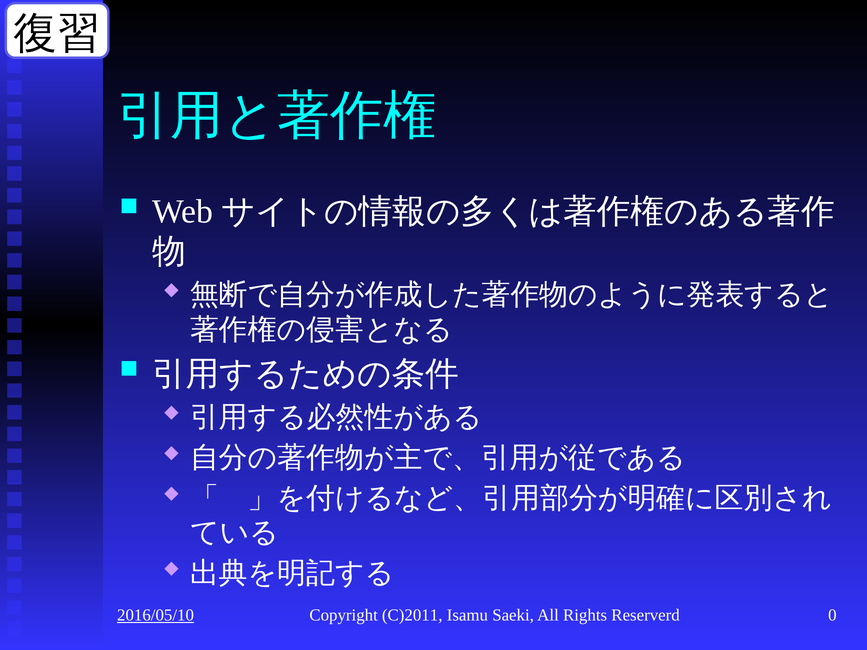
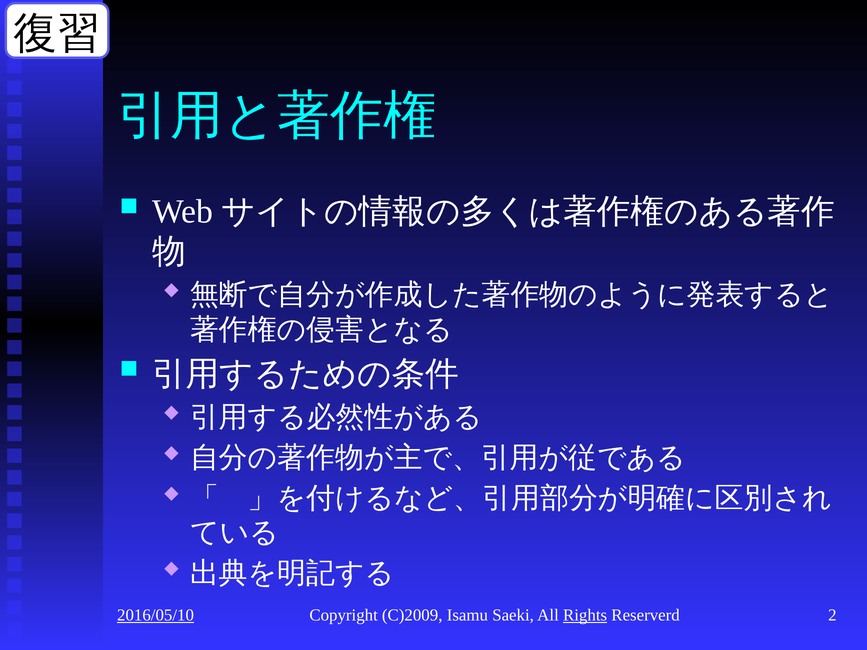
C)2011: C)2011 -> C)2009
Rights underline: none -> present
0: 0 -> 2
